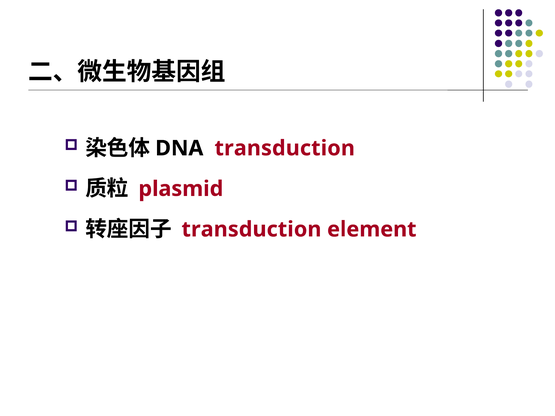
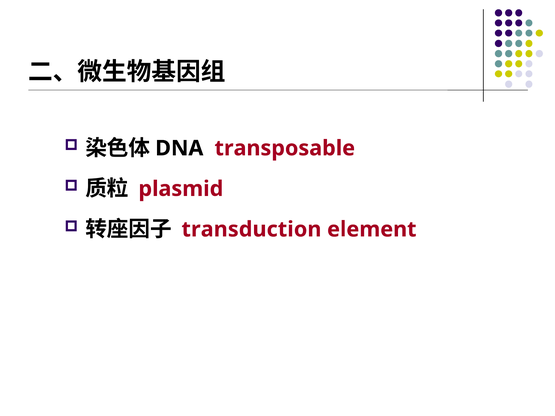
transduction at (285, 148): transduction -> transposable
